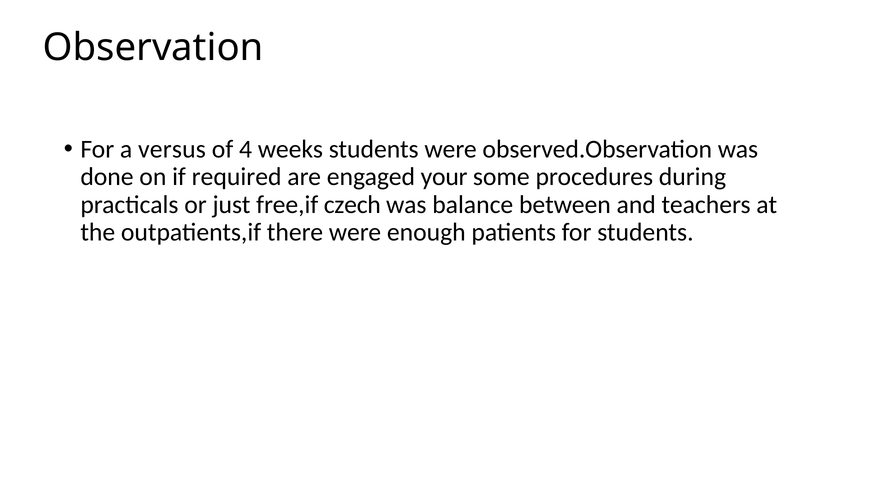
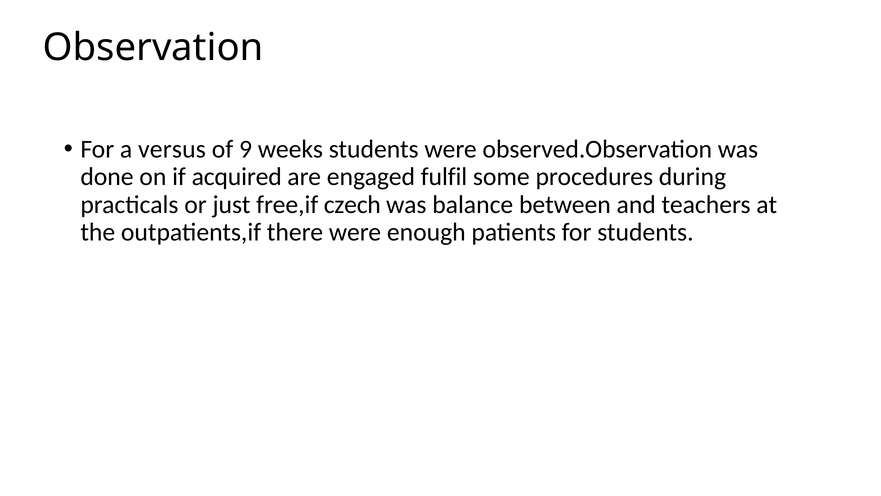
4: 4 -> 9
required: required -> acquired
your: your -> fulfil
